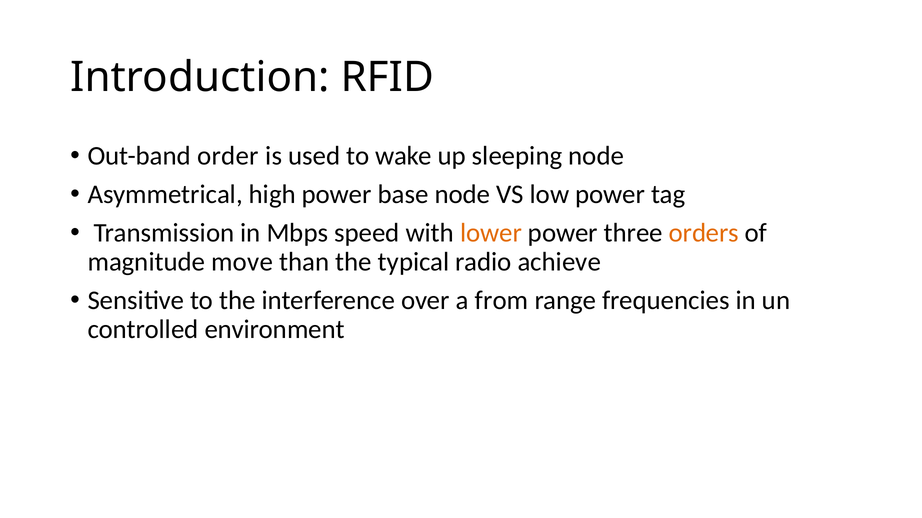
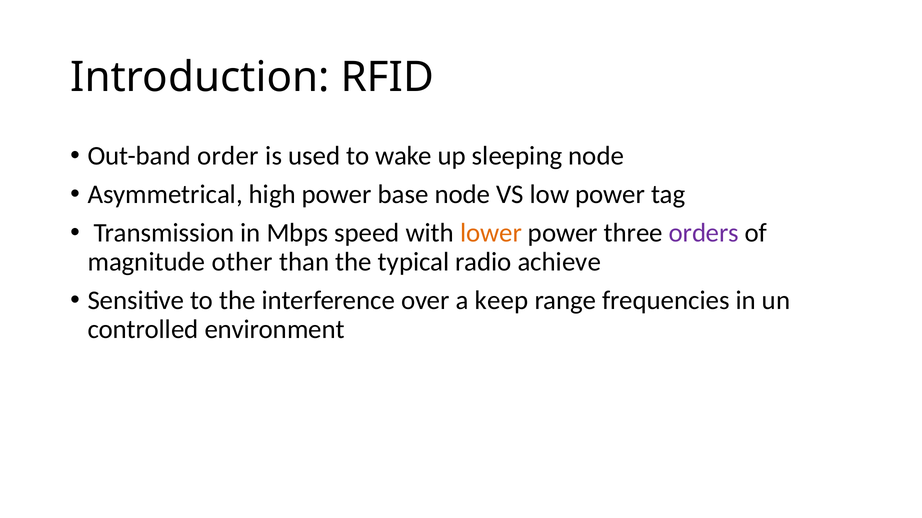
orders colour: orange -> purple
move: move -> other
from: from -> keep
